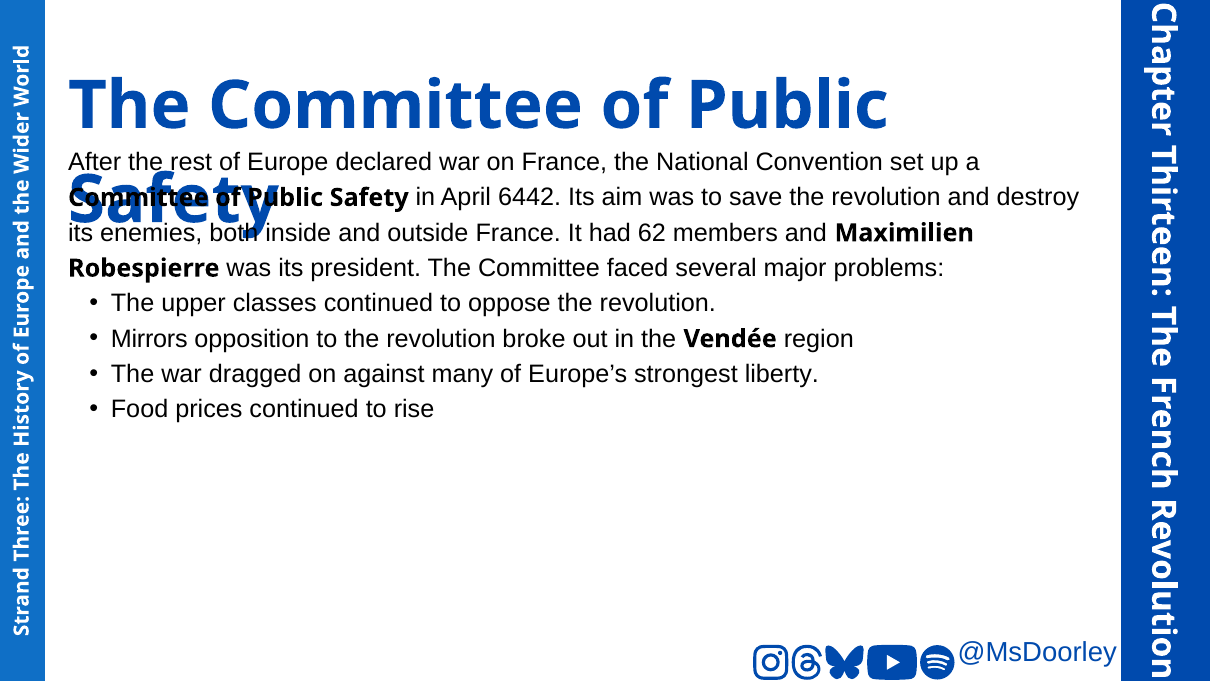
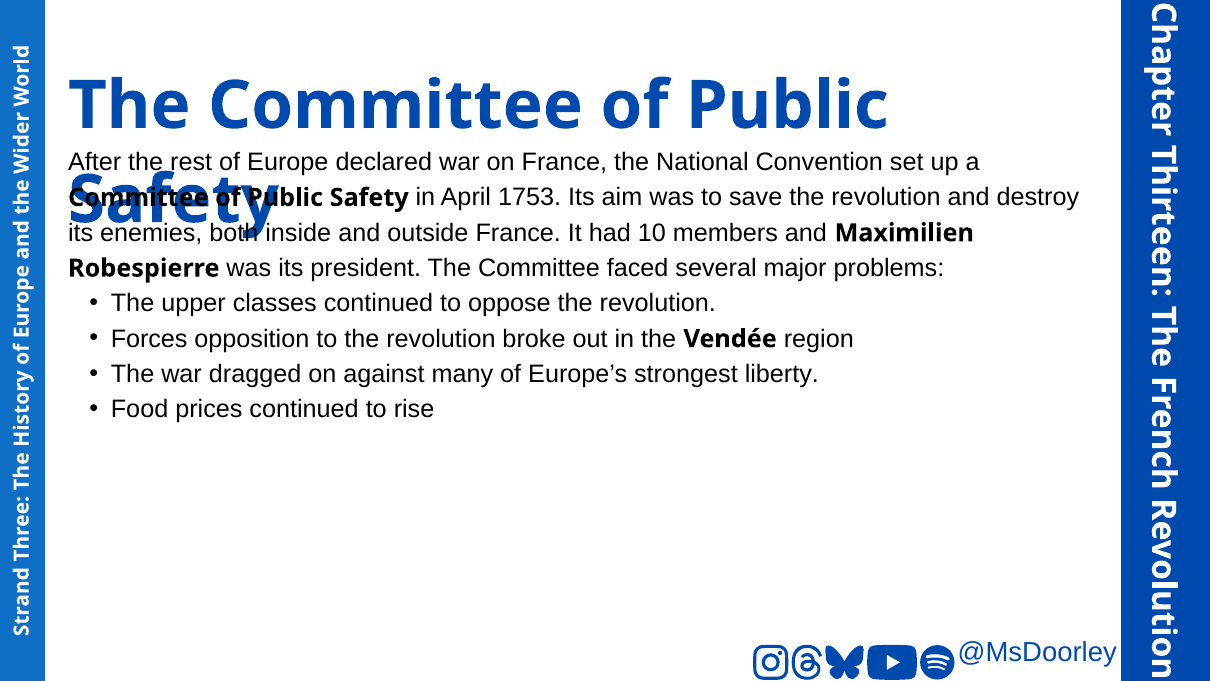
6442: 6442 -> 1753
62: 62 -> 10
Mirrors: Mirrors -> Forces
